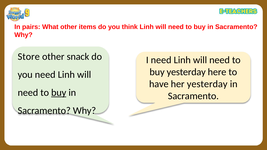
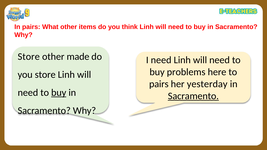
snack: snack -> made
buy yesterday: yesterday -> problems
you need: need -> store
have at (159, 84): have -> pairs
Sacramento at (193, 96) underline: none -> present
